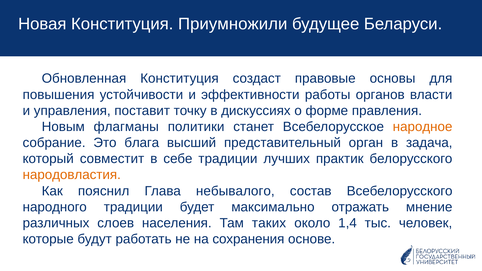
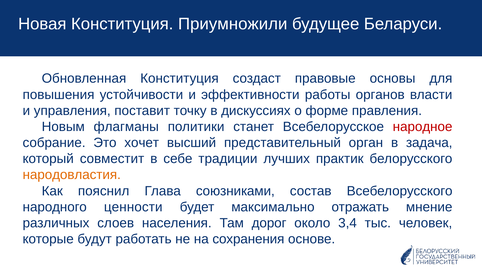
народное colour: orange -> red
блага: блага -> хочет
небывалого: небывалого -> союзниками
народного традиции: традиции -> ценности
таких: таких -> дорог
1,4: 1,4 -> 3,4
